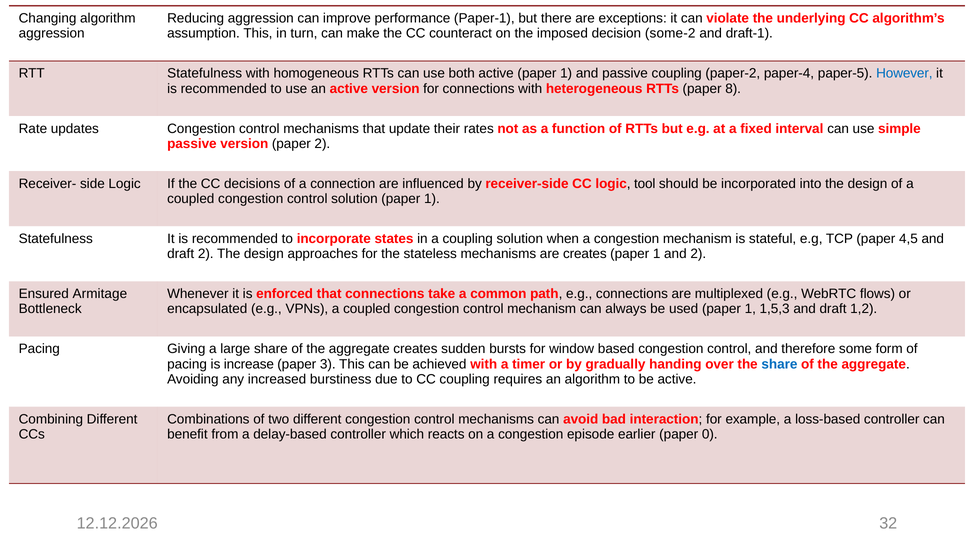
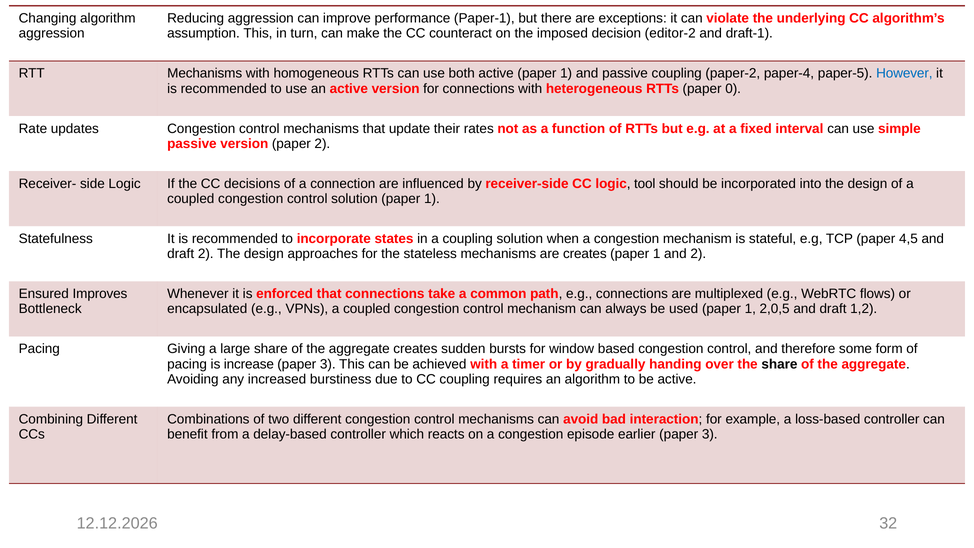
some-2: some-2 -> editor-2
RTT Statefulness: Statefulness -> Mechanisms
8: 8 -> 0
Armitage: Armitage -> Improves
1,5,3: 1,5,3 -> 2,0,5
share at (779, 364) colour: blue -> black
earlier paper 0: 0 -> 3
